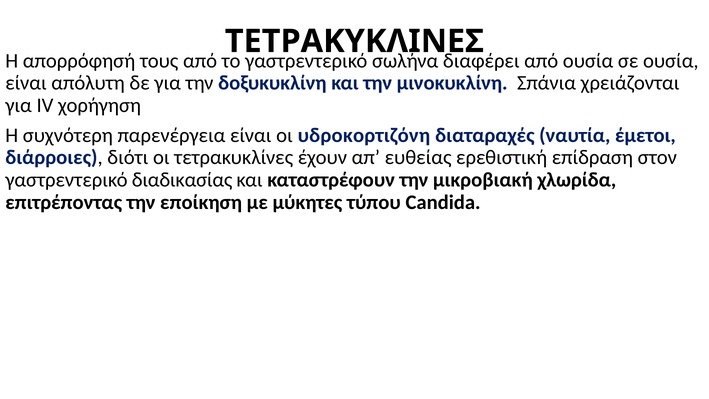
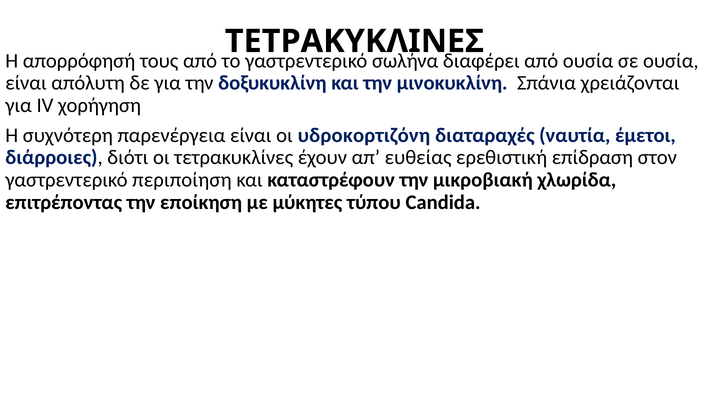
διαδικασίας: διαδικασίας -> περιποίηση
